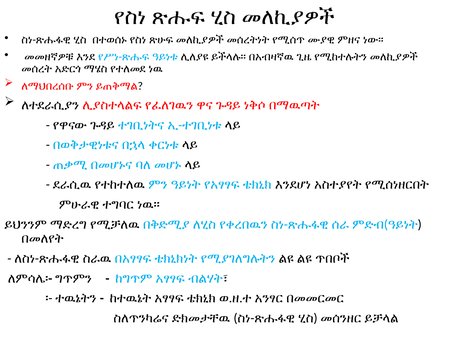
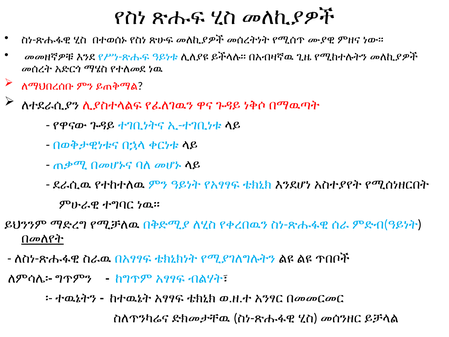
በመለየት underline: none -> present
